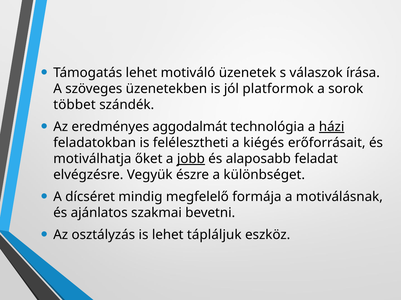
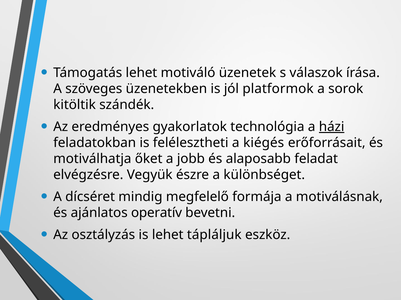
többet: többet -> kitöltik
aggodalmát: aggodalmát -> gyakorlatok
jobb underline: present -> none
szakmai: szakmai -> operatív
